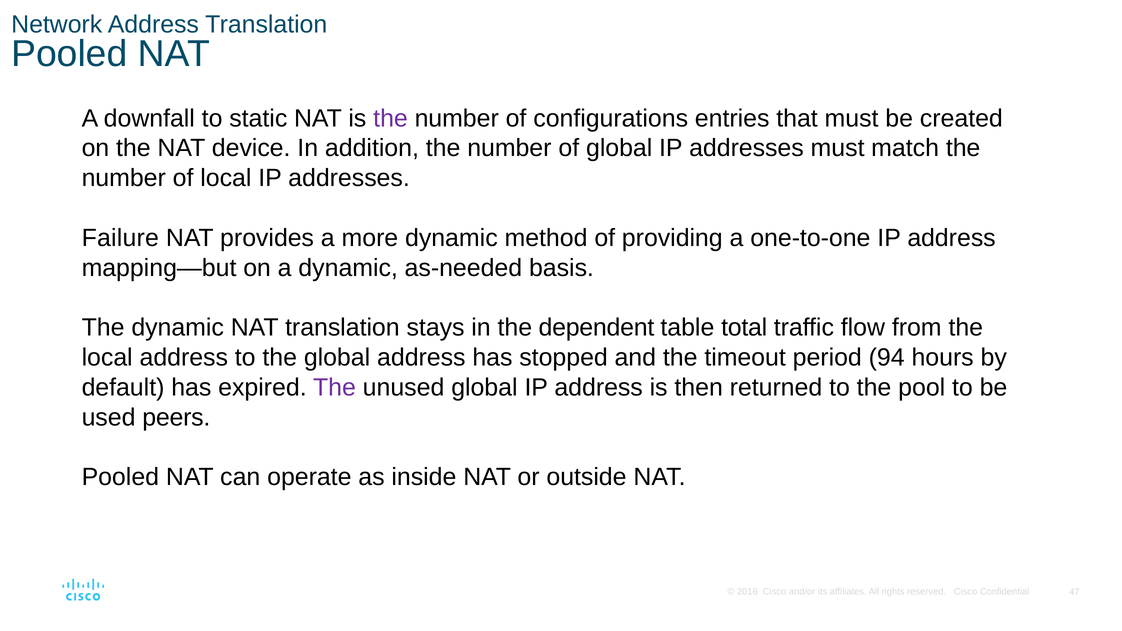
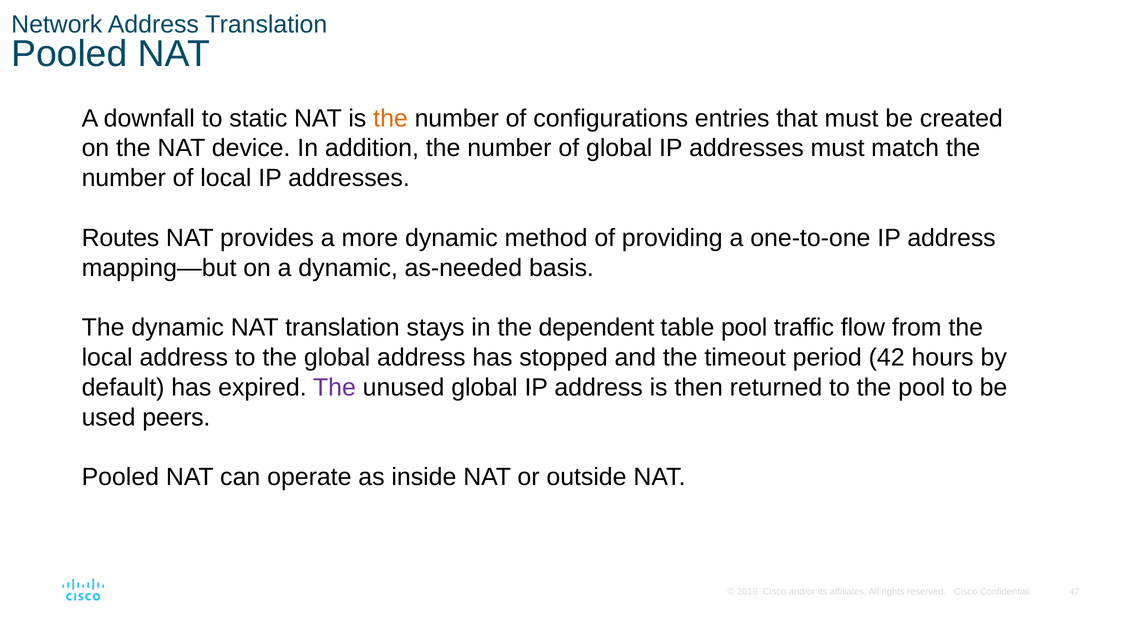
the at (391, 118) colour: purple -> orange
Failure: Failure -> Routes
table total: total -> pool
94: 94 -> 42
